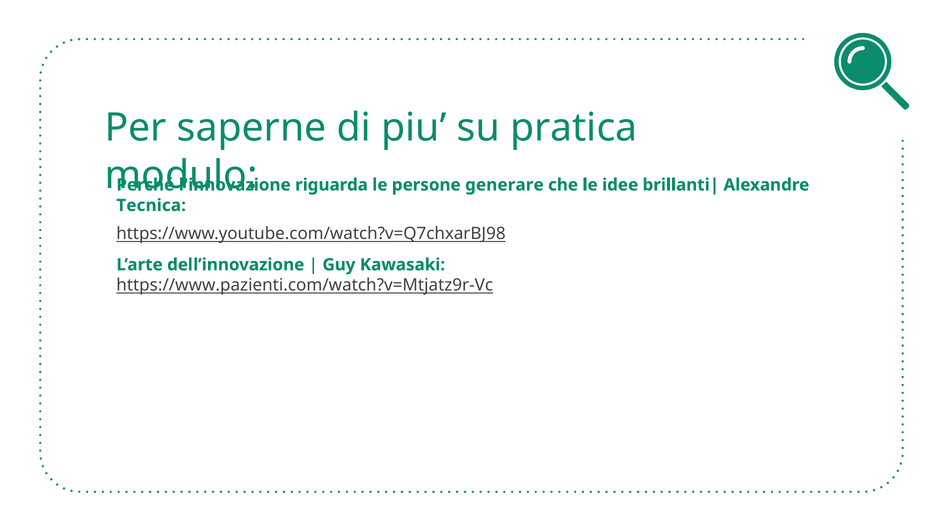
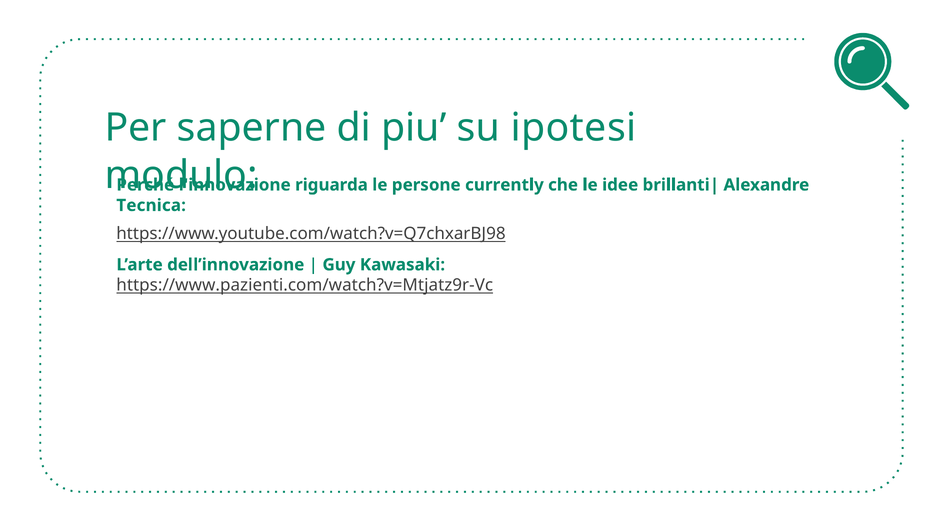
pratica: pratica -> ipotesi
generare: generare -> currently
